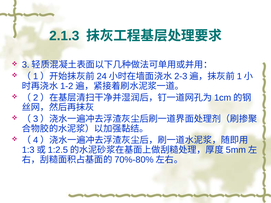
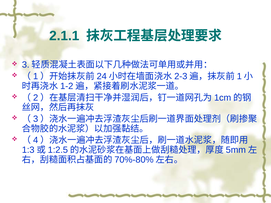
2.1.3: 2.1.3 -> 2.1.1
